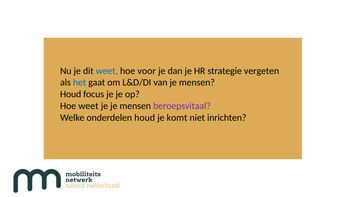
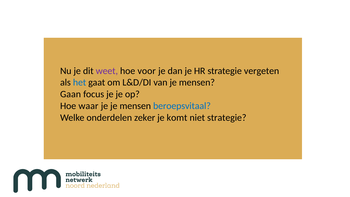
weet at (107, 71) colour: blue -> purple
Houd at (71, 94): Houd -> Gaan
Hoe weet: weet -> waar
beroepsvitaal colour: purple -> blue
onderdelen houd: houd -> zeker
niet inrichten: inrichten -> strategie
